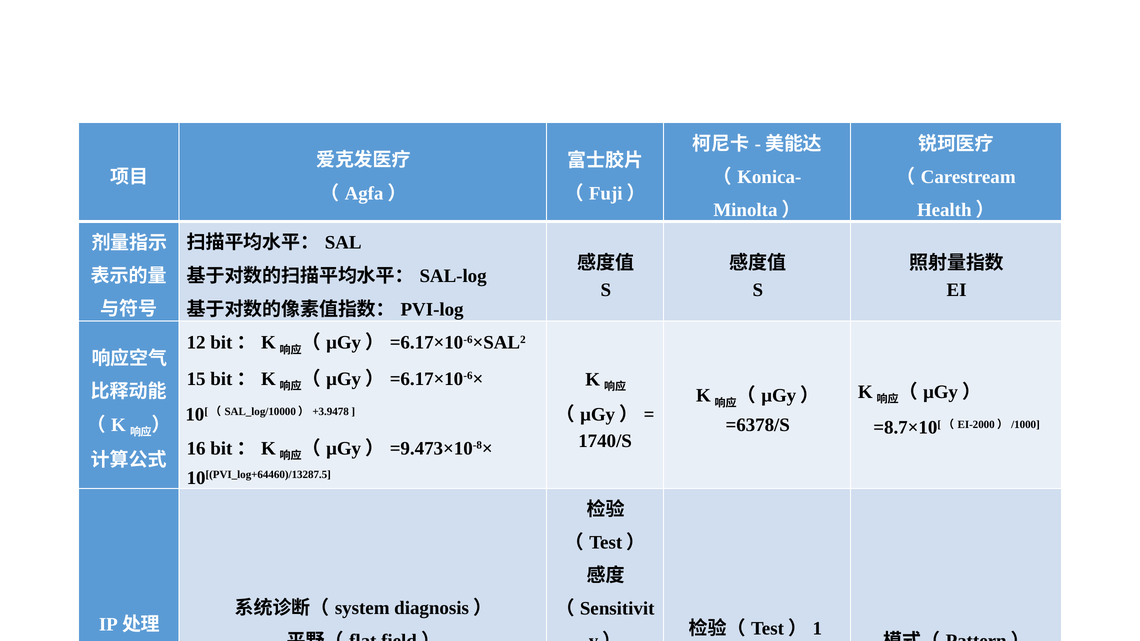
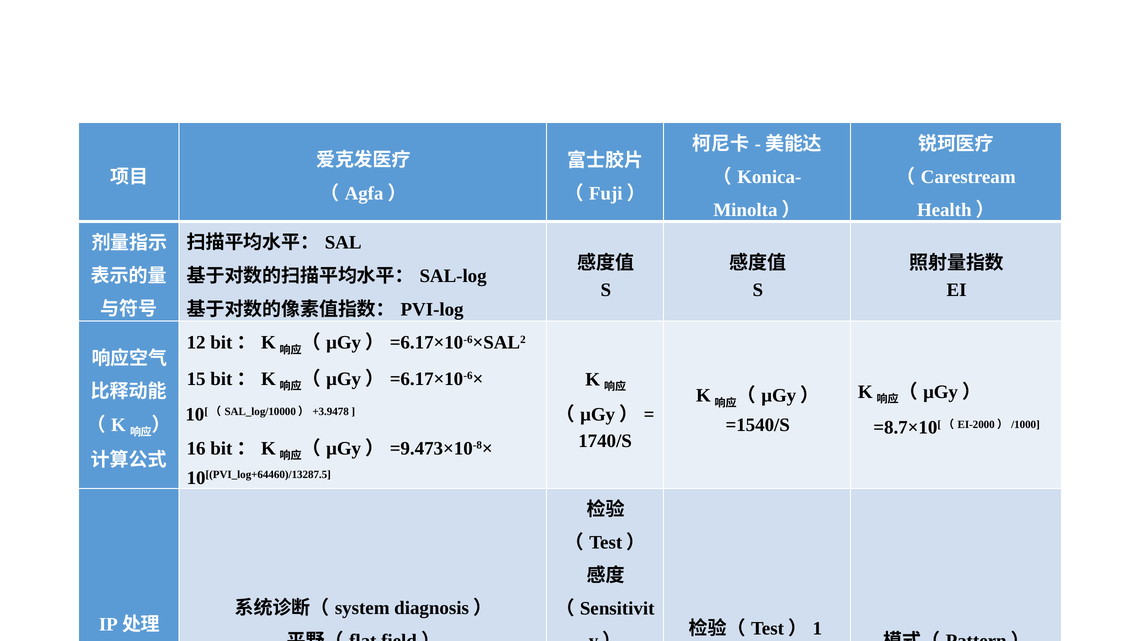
=6378/S: =6378/S -> =1540/S
